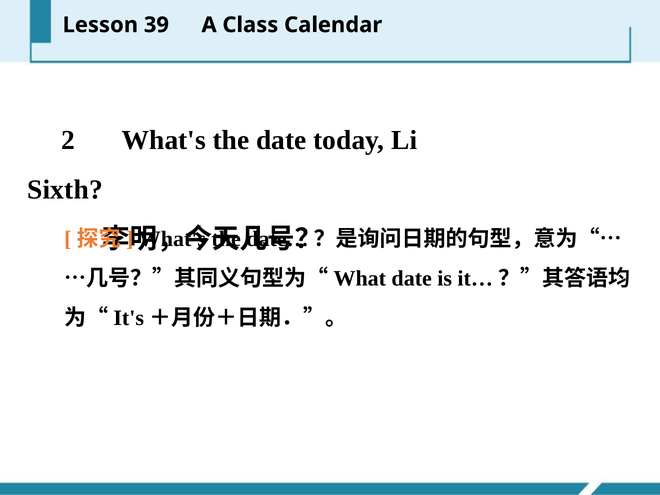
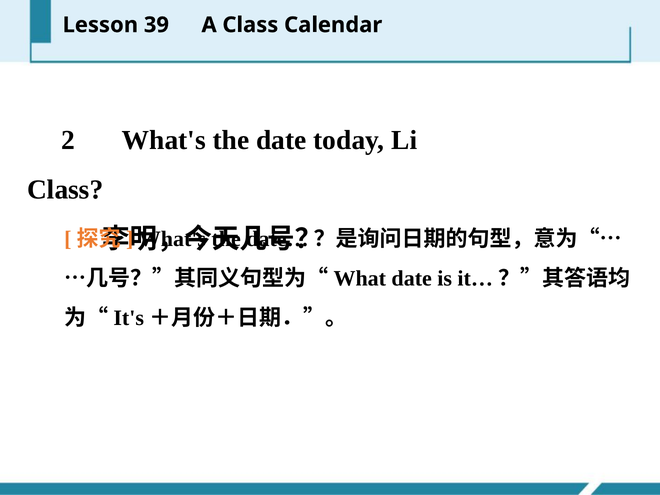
Sixth at (65, 190): Sixth -> Class
